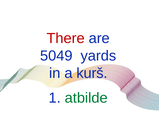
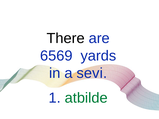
There colour: red -> black
5049: 5049 -> 6569
kurš: kurš -> sevi
